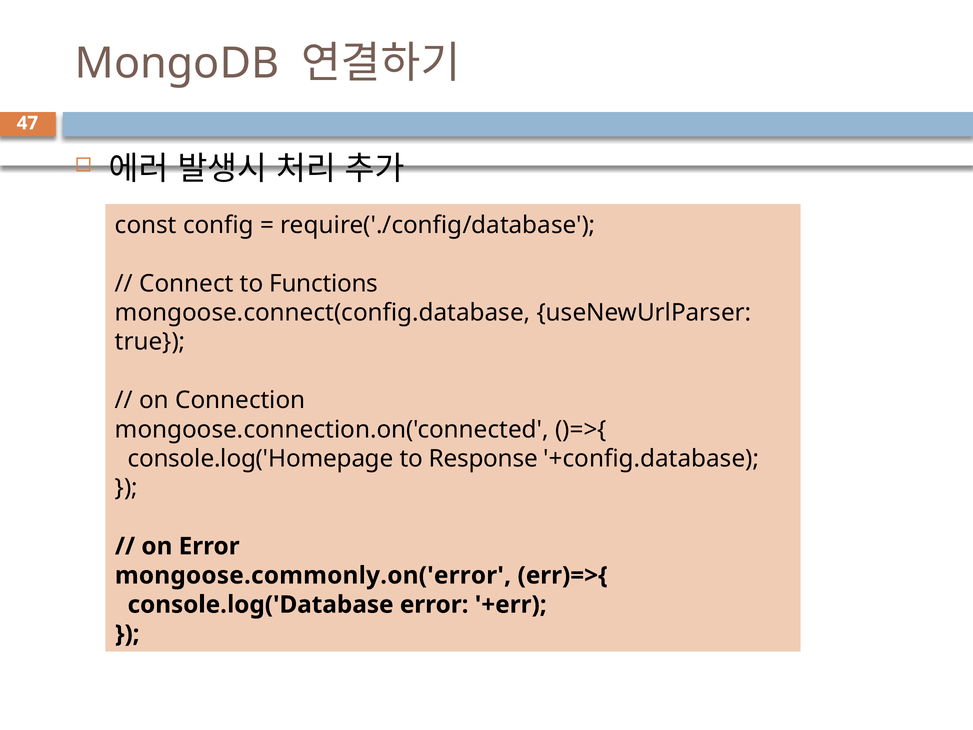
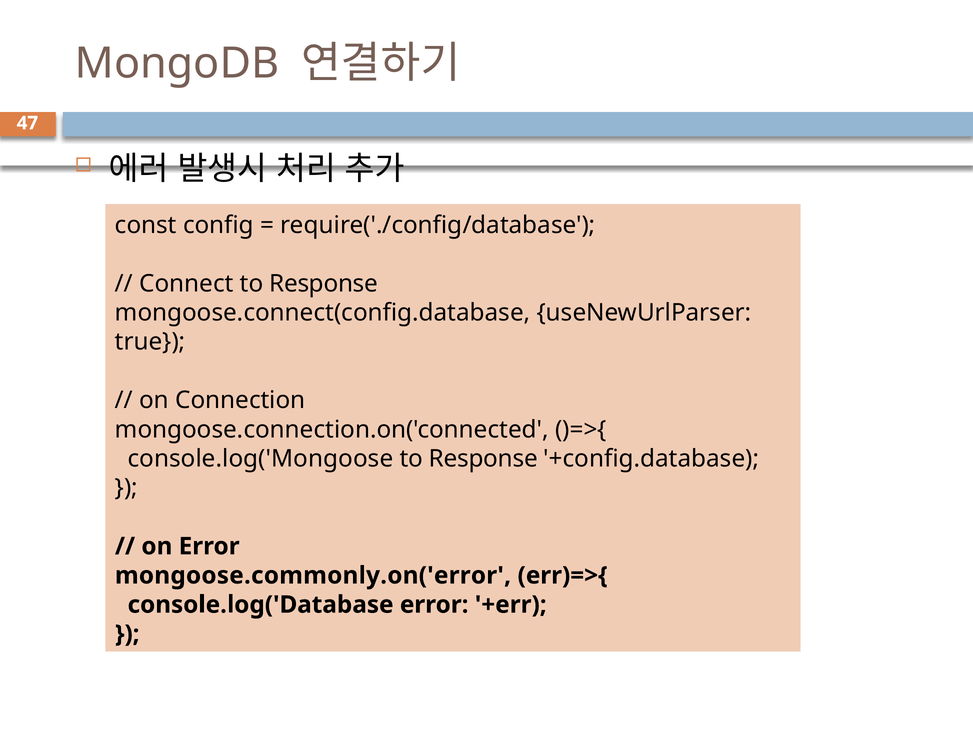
Connect to Functions: Functions -> Response
console.log('Homepage: console.log('Homepage -> console.log('Mongoose
